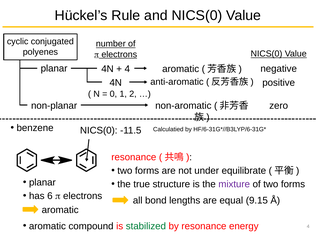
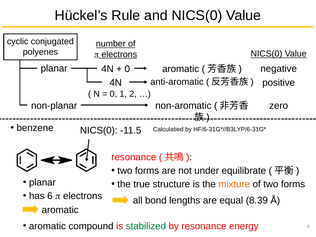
4 at (127, 69): 4 -> 0
mixture colour: purple -> orange
9.15: 9.15 -> 8.39
